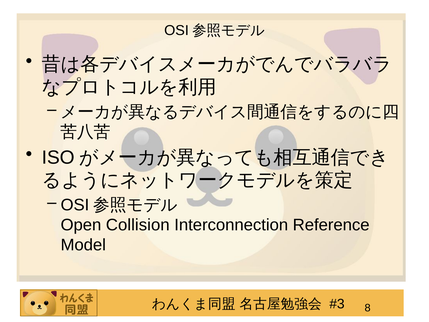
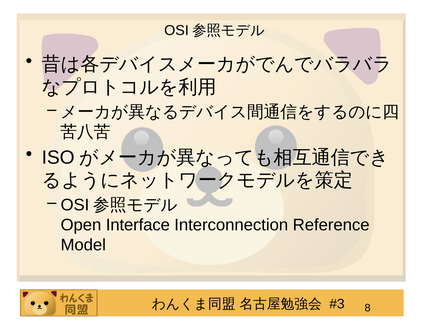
Collision: Collision -> Interface
